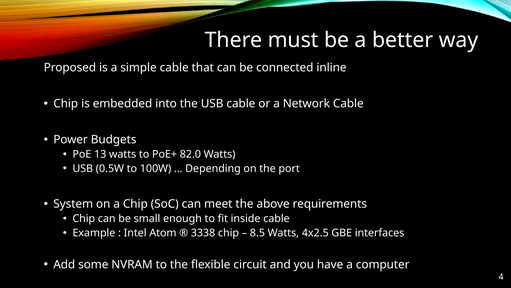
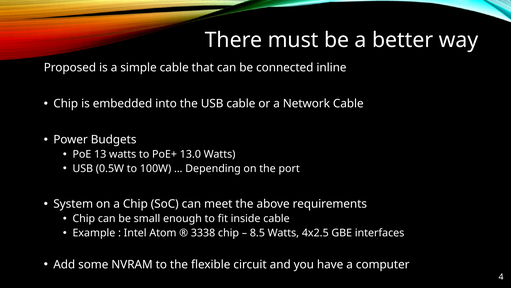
82.0: 82.0 -> 13.0
